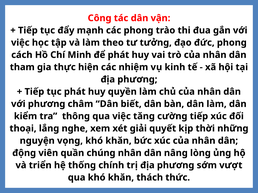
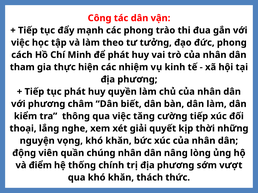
triển: triển -> điểm
